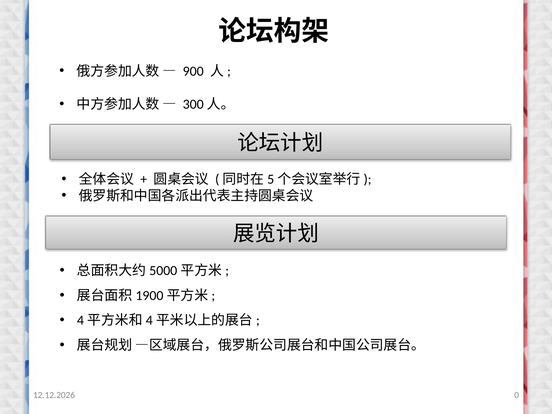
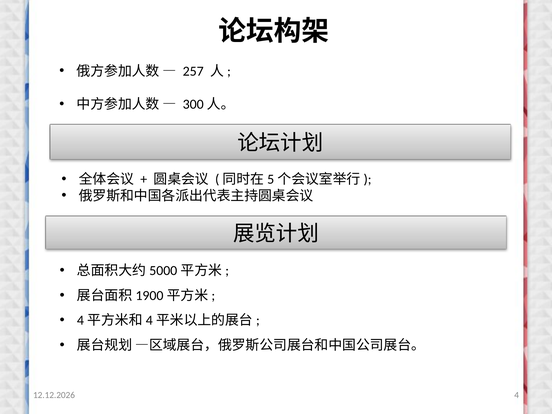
900: 900 -> 257
0: 0 -> 4
